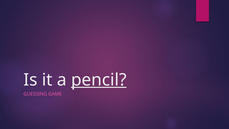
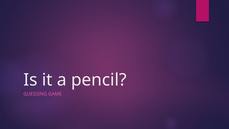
pencil underline: present -> none
